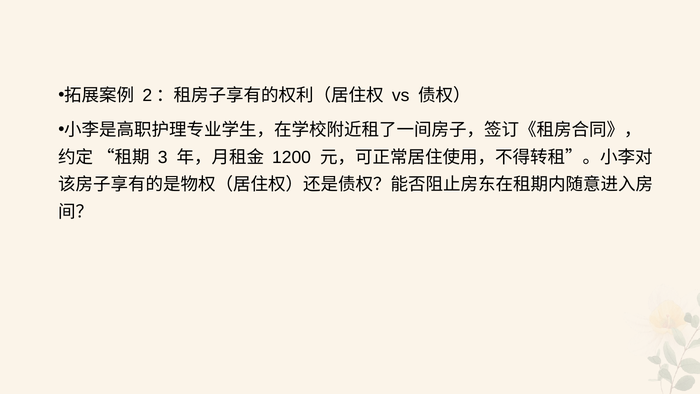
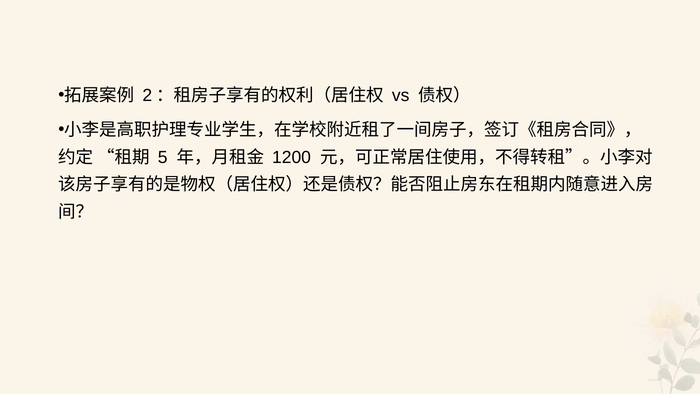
3: 3 -> 5
